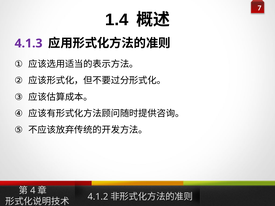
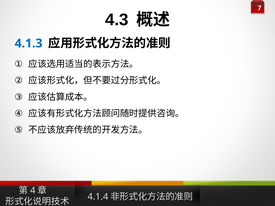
1.4: 1.4 -> 4.3
4.1.3 colour: purple -> blue
4.1.2: 4.1.2 -> 4.1.4
